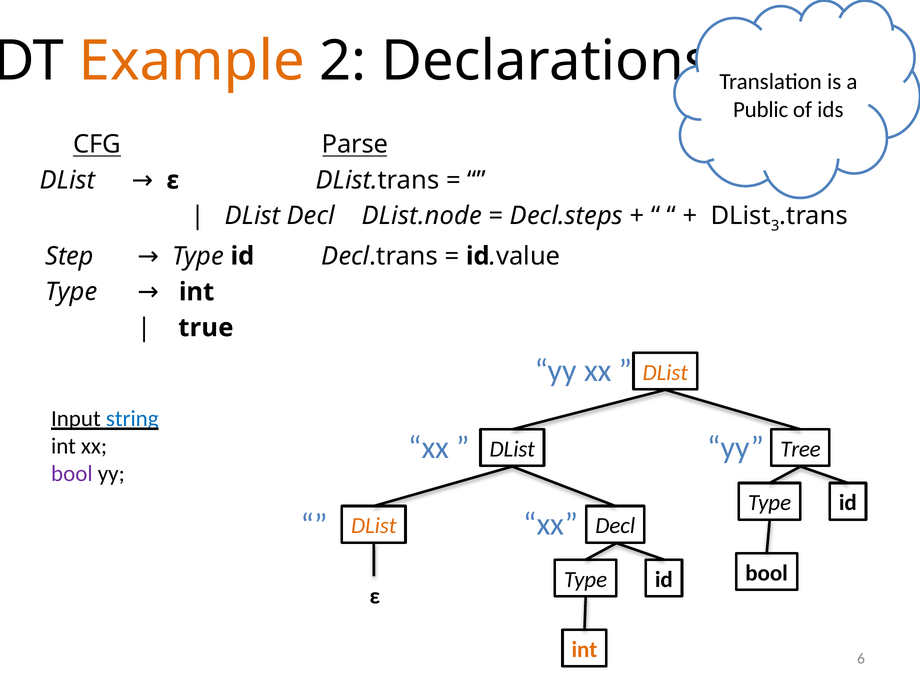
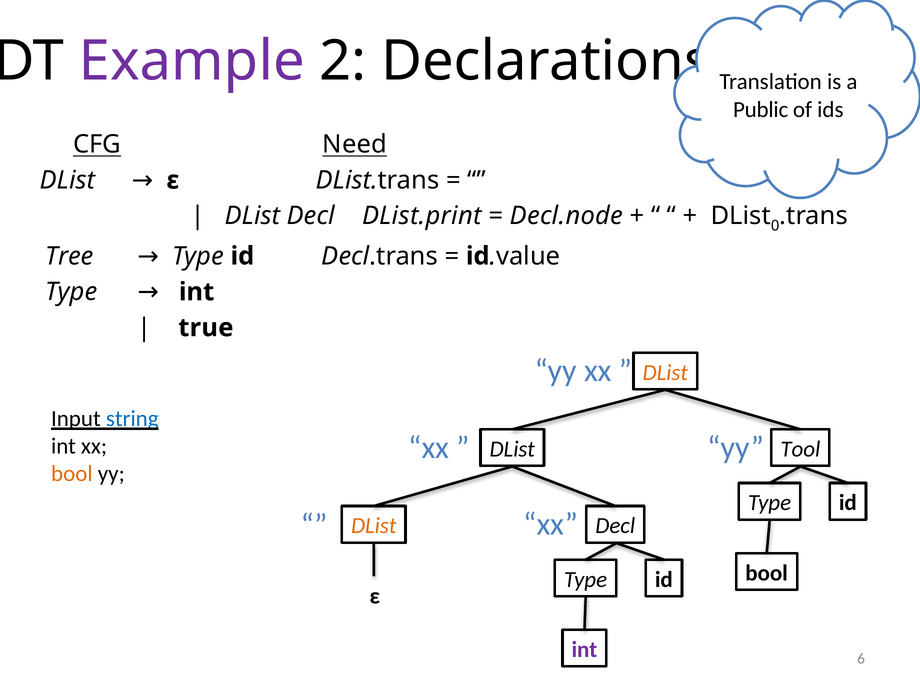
Example colour: orange -> purple
Parse: Parse -> Need
DList.node: DList.node -> DList.print
Decl.steps: Decl.steps -> Decl.node
3: 3 -> 0
Step: Step -> Tree
Tree: Tree -> Tool
bool at (72, 474) colour: purple -> orange
int at (584, 650) colour: orange -> purple
